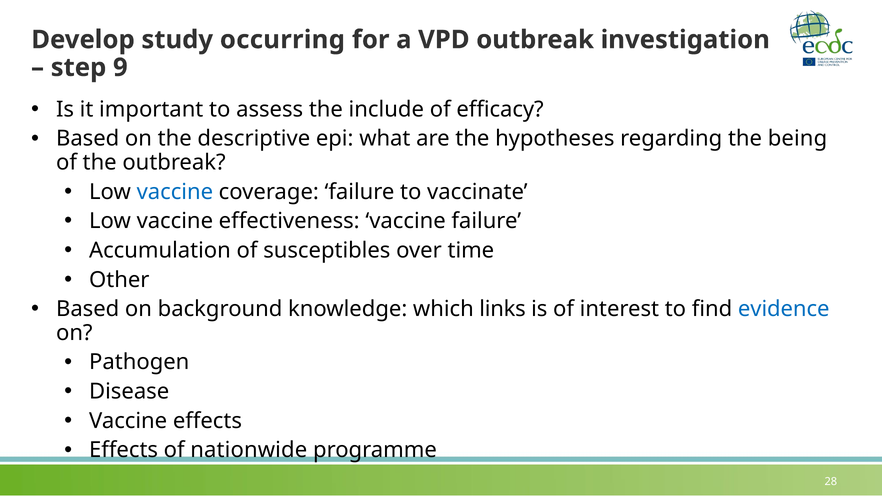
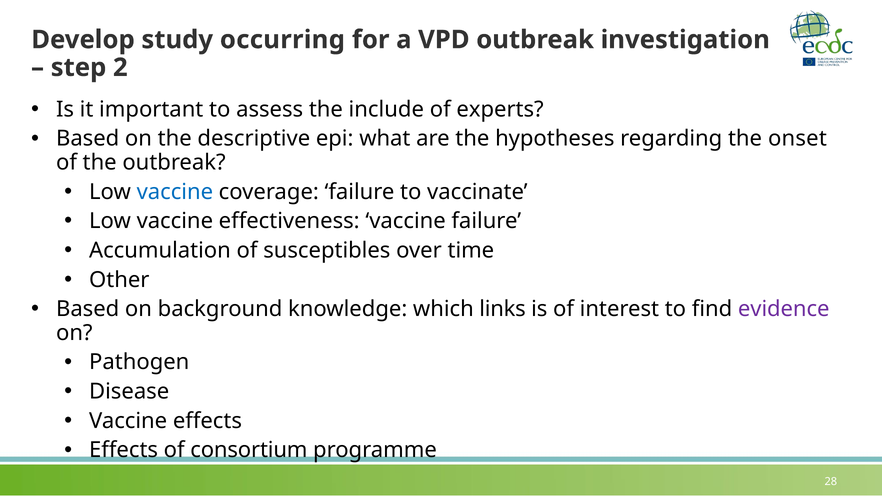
9: 9 -> 2
efficacy: efficacy -> experts
being: being -> onset
evidence colour: blue -> purple
nationwide: nationwide -> consortium
